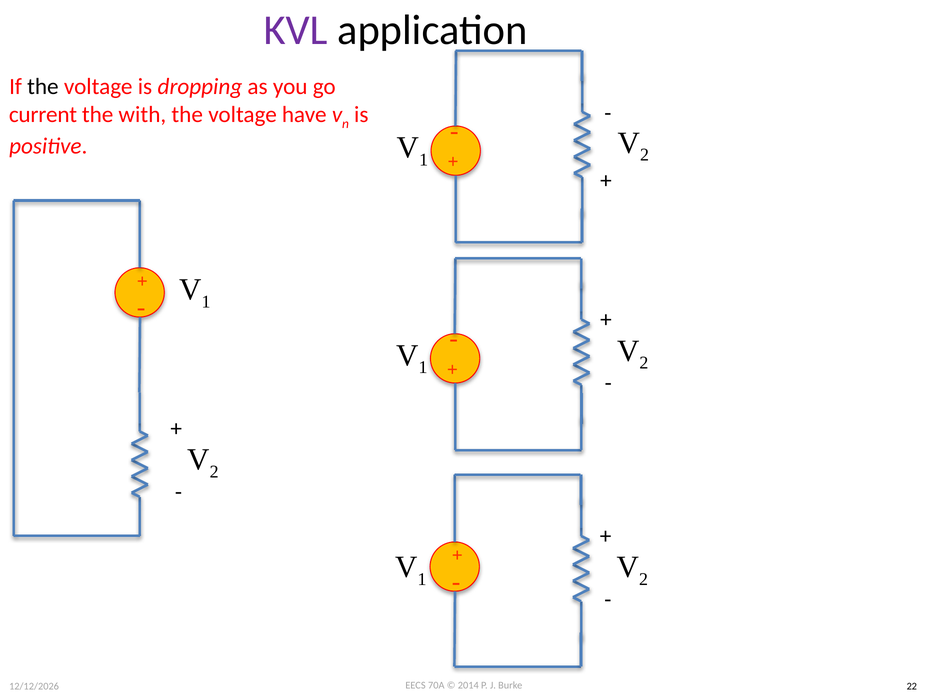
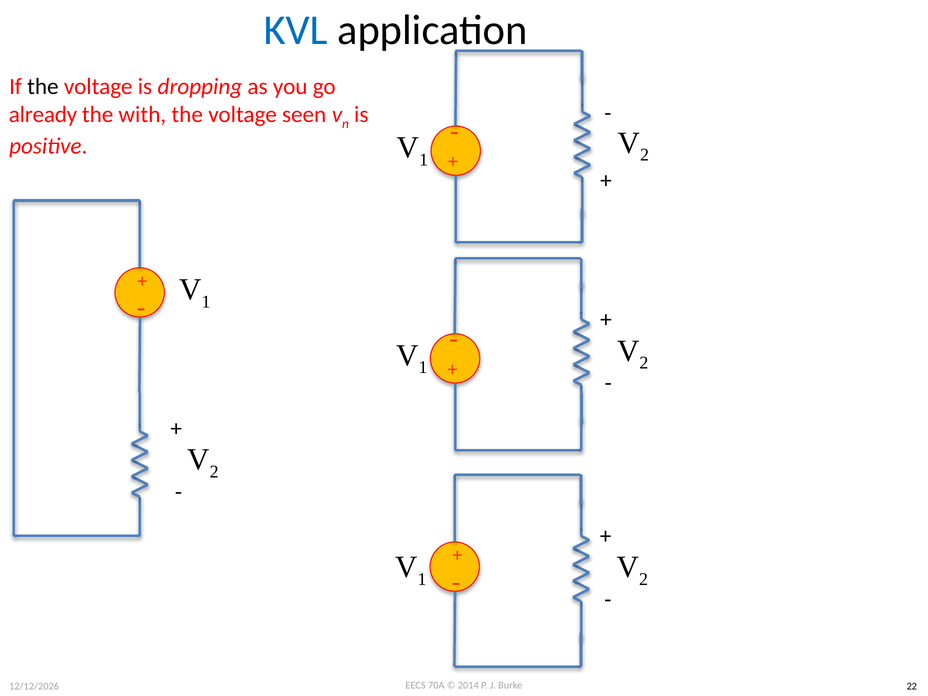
KVL colour: purple -> blue
current: current -> already
have: have -> seen
